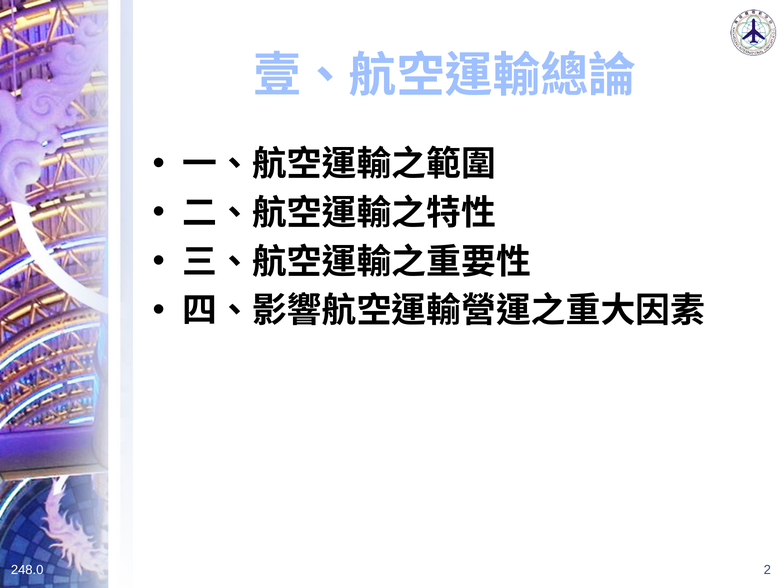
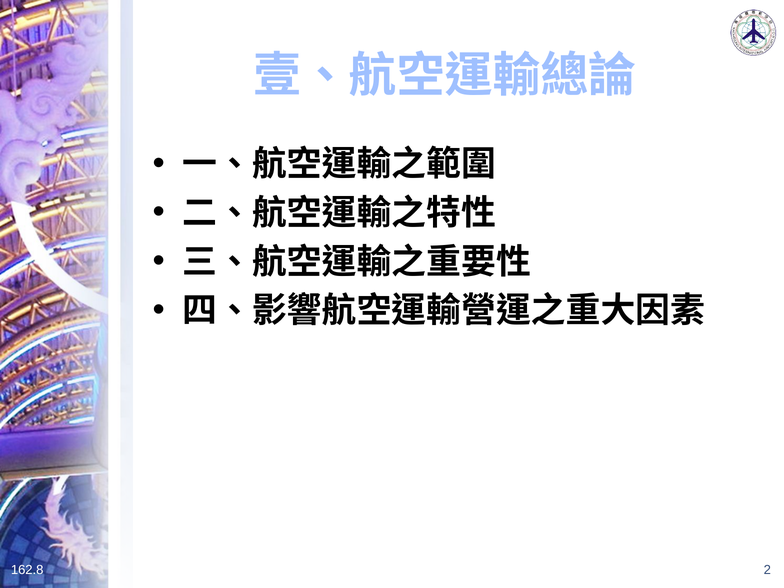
248.0: 248.0 -> 162.8
